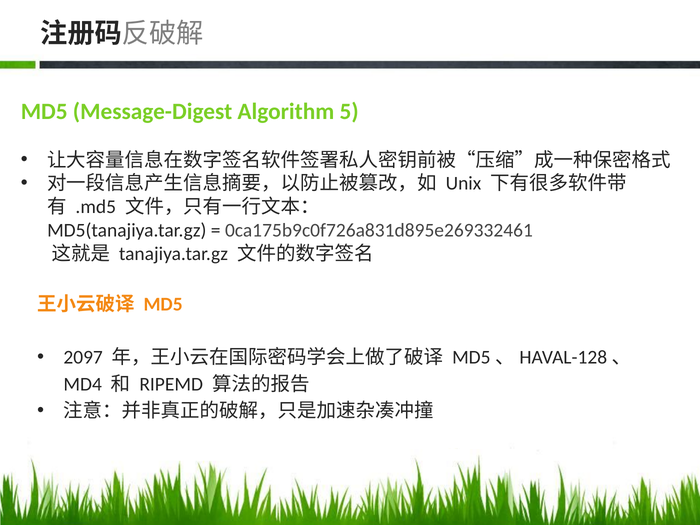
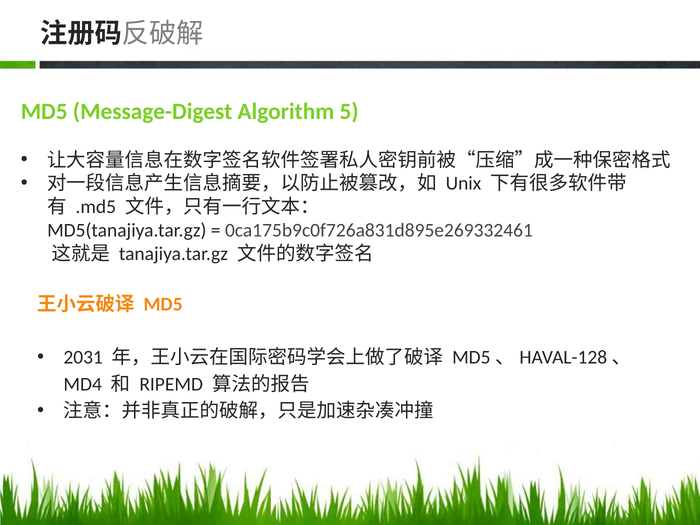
2097: 2097 -> 2031
